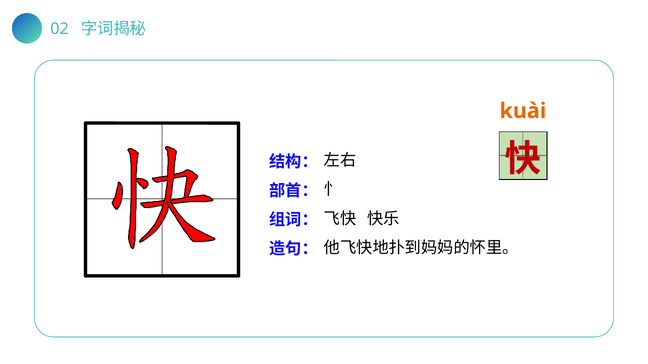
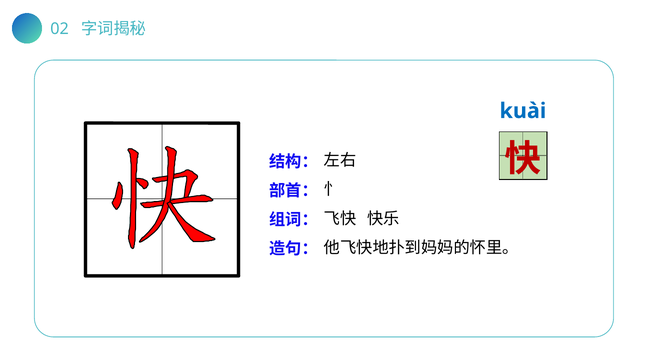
kuài colour: orange -> blue
